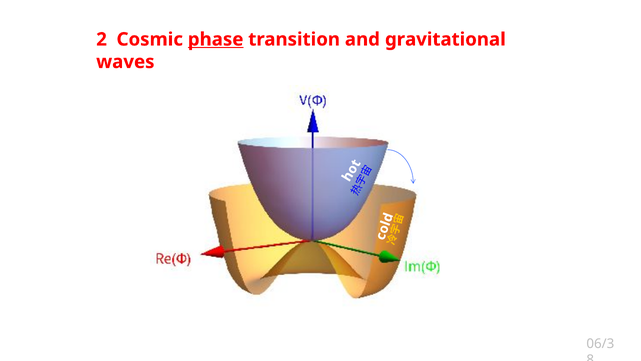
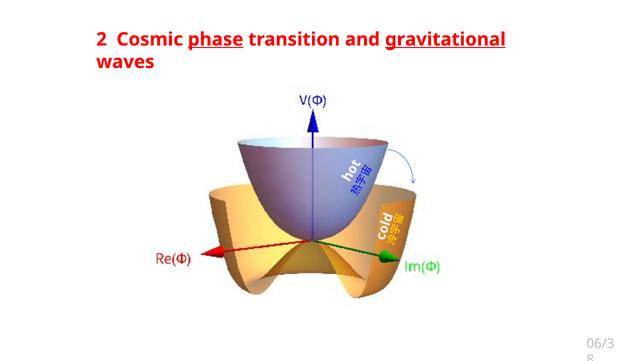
gravitational underline: none -> present
